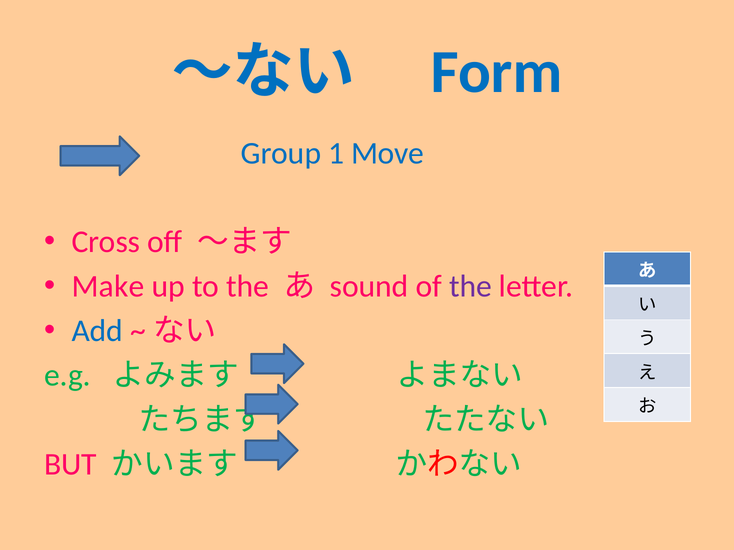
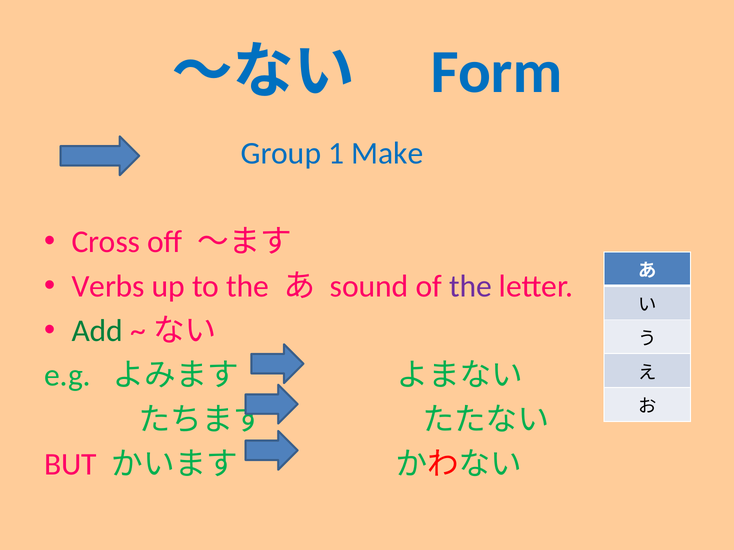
Move: Move -> Make
Make: Make -> Verbs
Add colour: blue -> green
